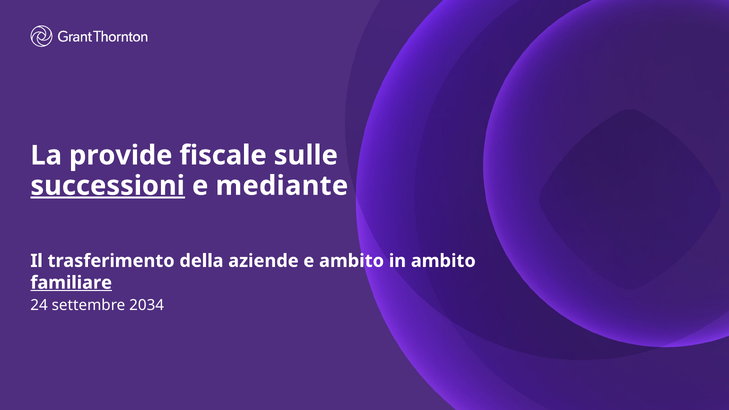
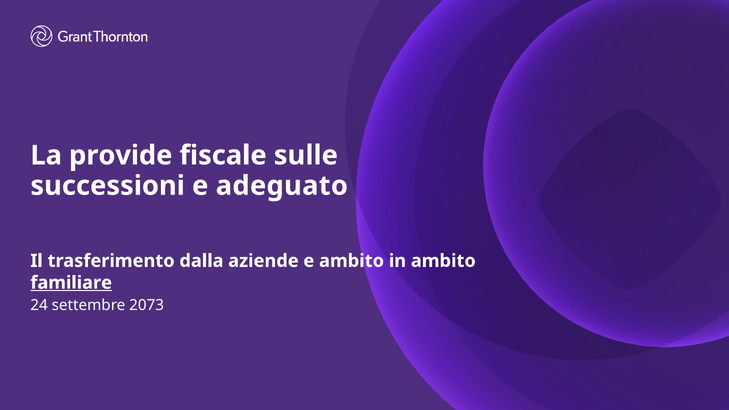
successioni underline: present -> none
mediante: mediante -> adeguato
della: della -> dalla
2034: 2034 -> 2073
